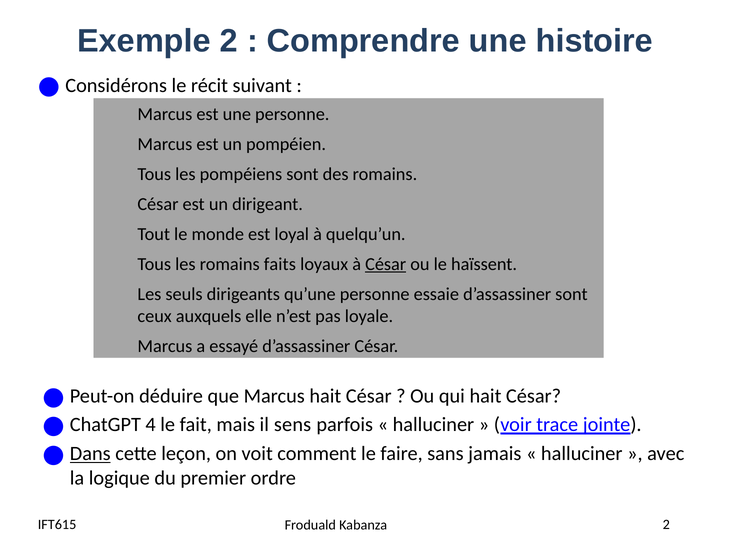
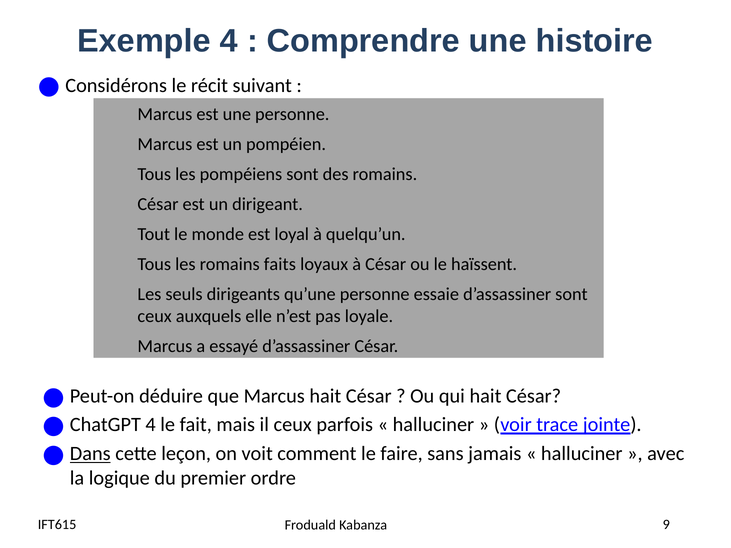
Exemple 2: 2 -> 4
César at (386, 264) underline: present -> none
il sens: sens -> ceux
Kabanza 2: 2 -> 9
